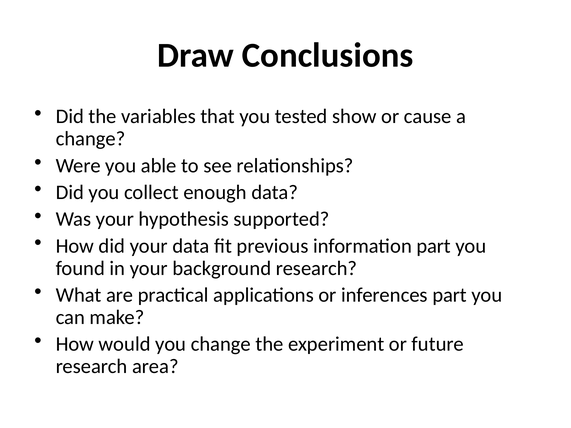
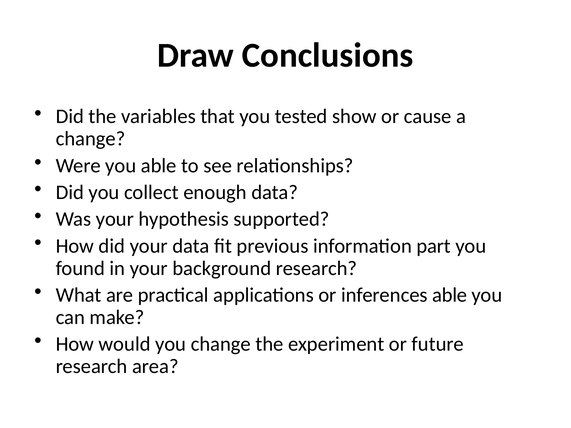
inferences part: part -> able
